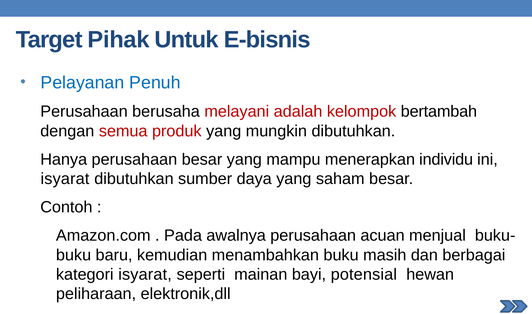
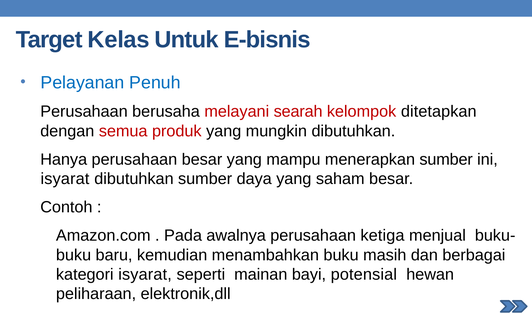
Pihak: Pihak -> Kelas
adalah: adalah -> searah
bertambah: bertambah -> ditetapkan
menerapkan individu: individu -> sumber
acuan: acuan -> ketiga
